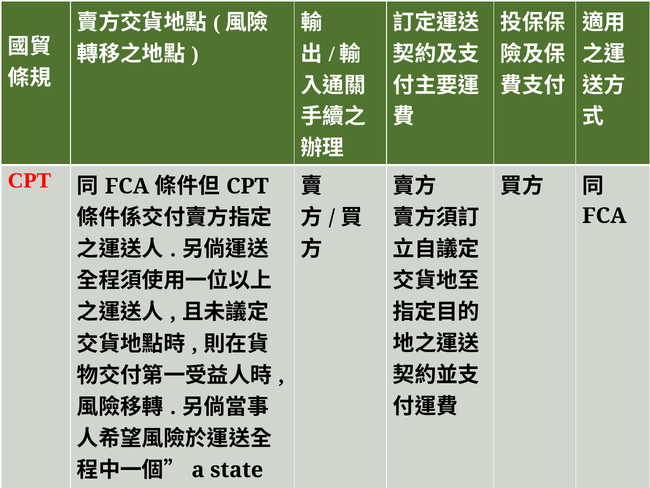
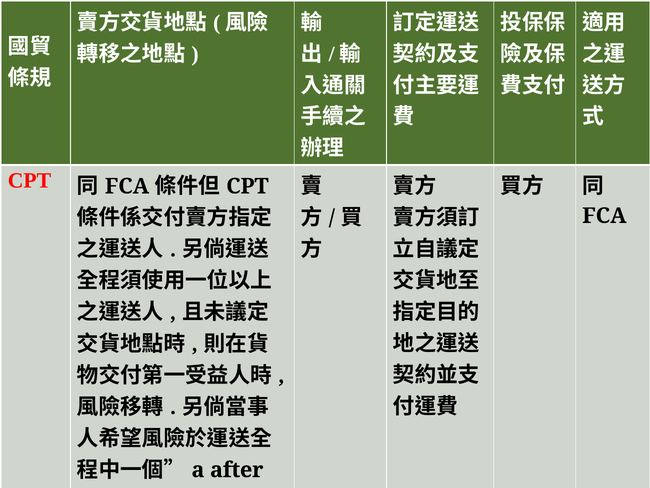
state: state -> after
